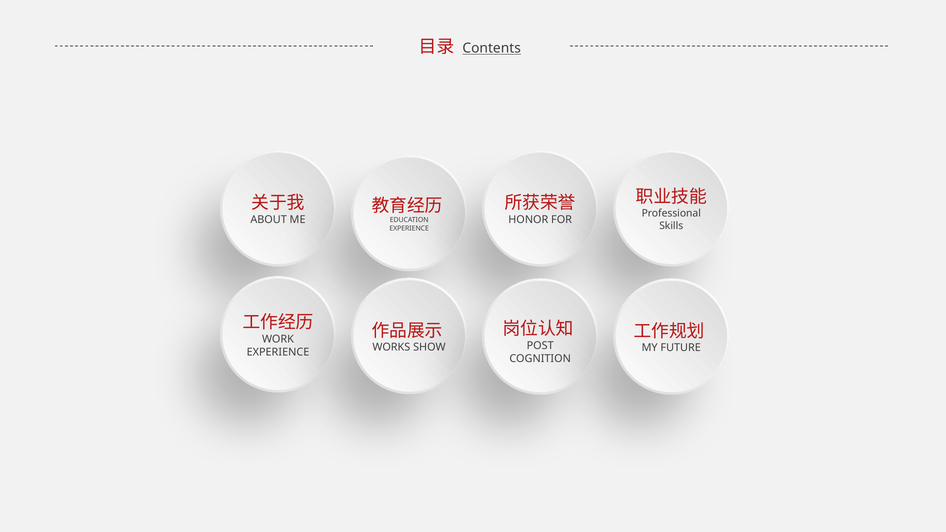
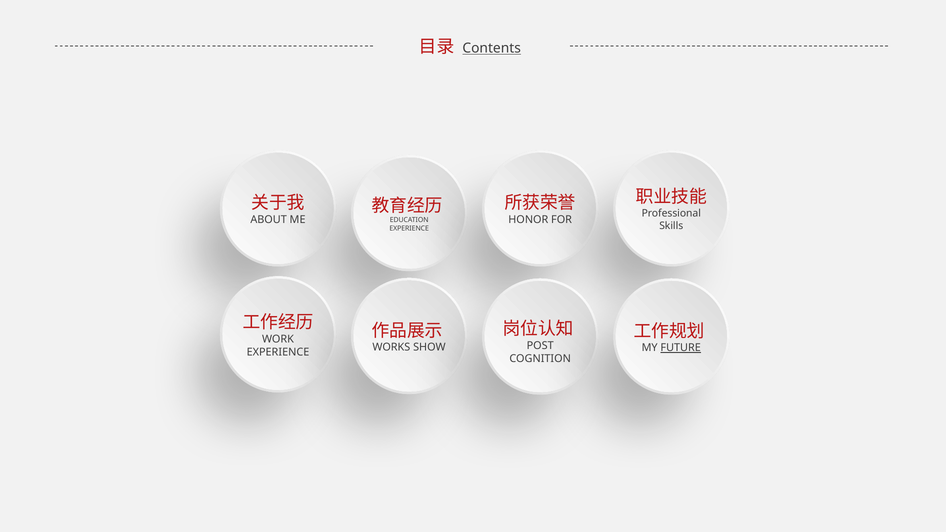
FUTURE underline: none -> present
